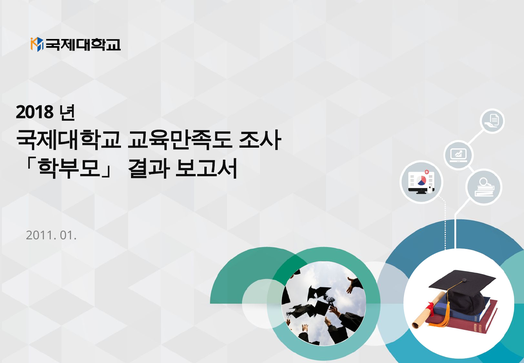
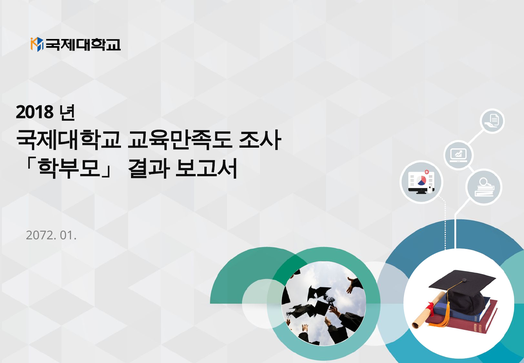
2011: 2011 -> 2072
